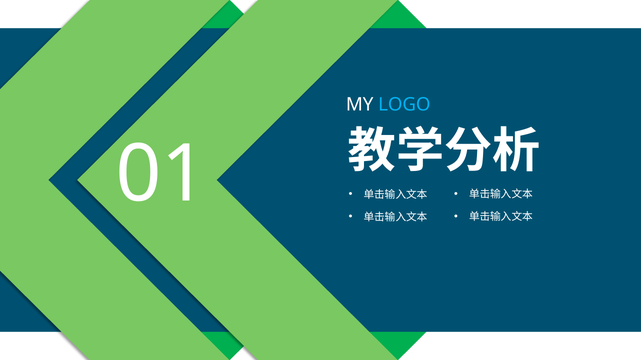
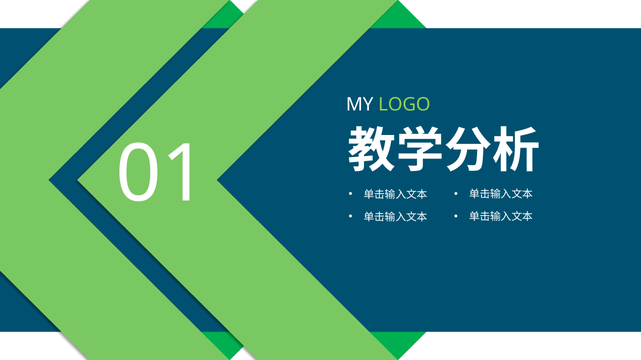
LOGO colour: light blue -> light green
